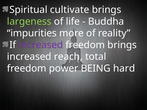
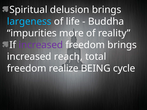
cultivate: cultivate -> delusion
largeness colour: light green -> light blue
power: power -> realize
hard: hard -> cycle
